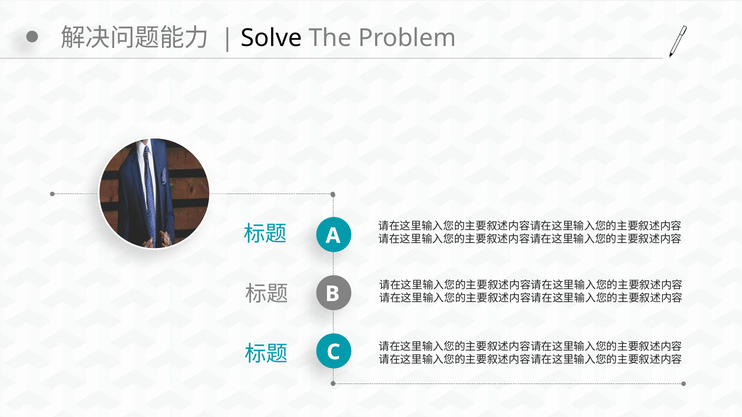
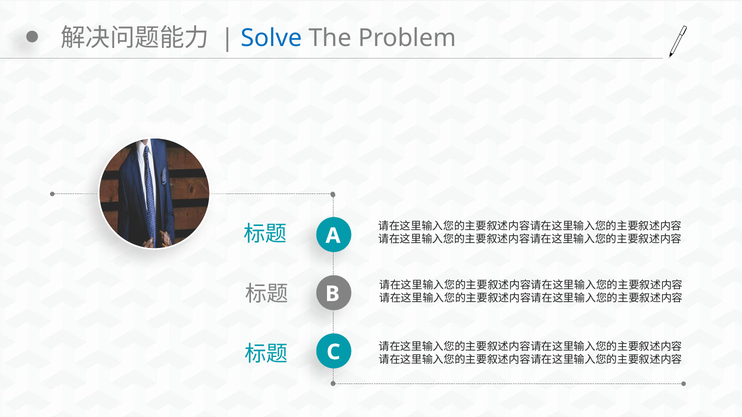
Solve colour: black -> blue
